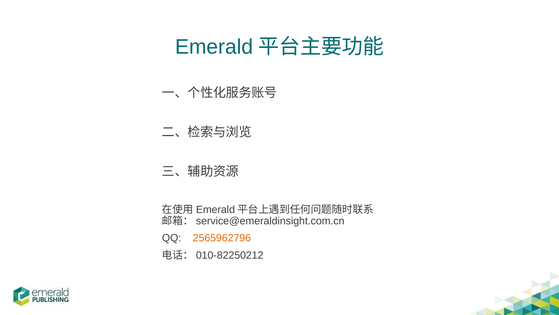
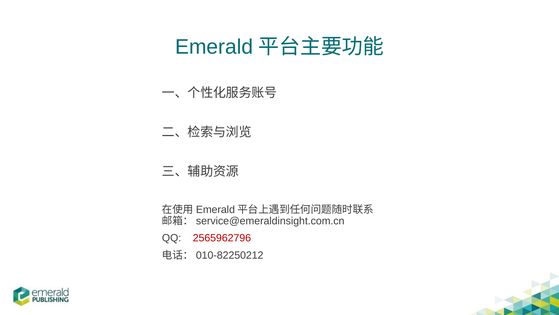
2565962796 colour: orange -> red
